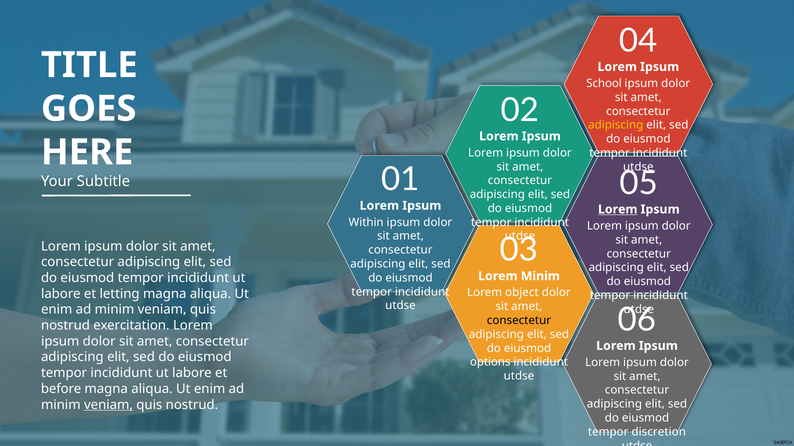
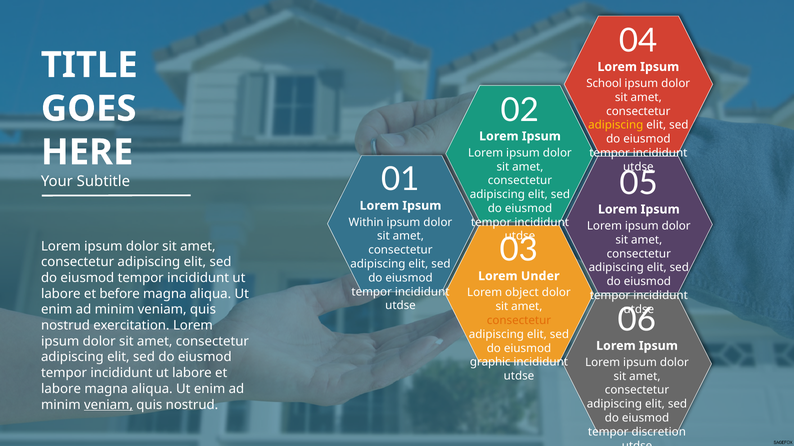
Lorem at (618, 210) underline: present -> none
Lorem Minim: Minim -> Under
letting: letting -> before
consectetur at (519, 321) colour: black -> orange
options: options -> graphic
before at (61, 389): before -> labore
